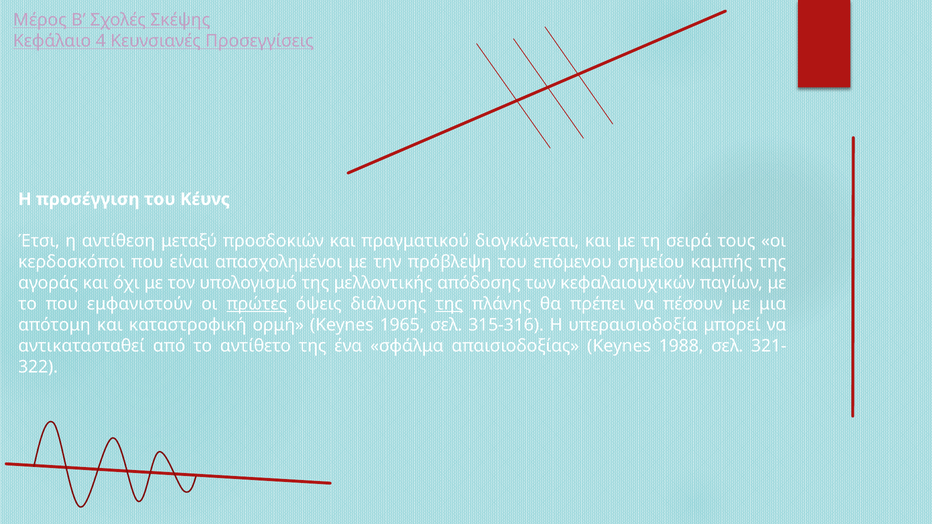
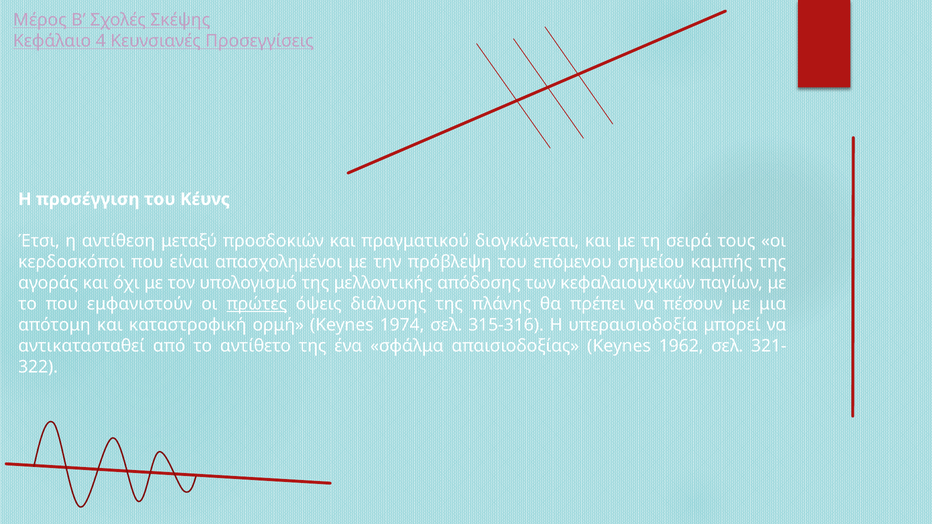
της at (449, 304) underline: present -> none
1965: 1965 -> 1974
1988: 1988 -> 1962
